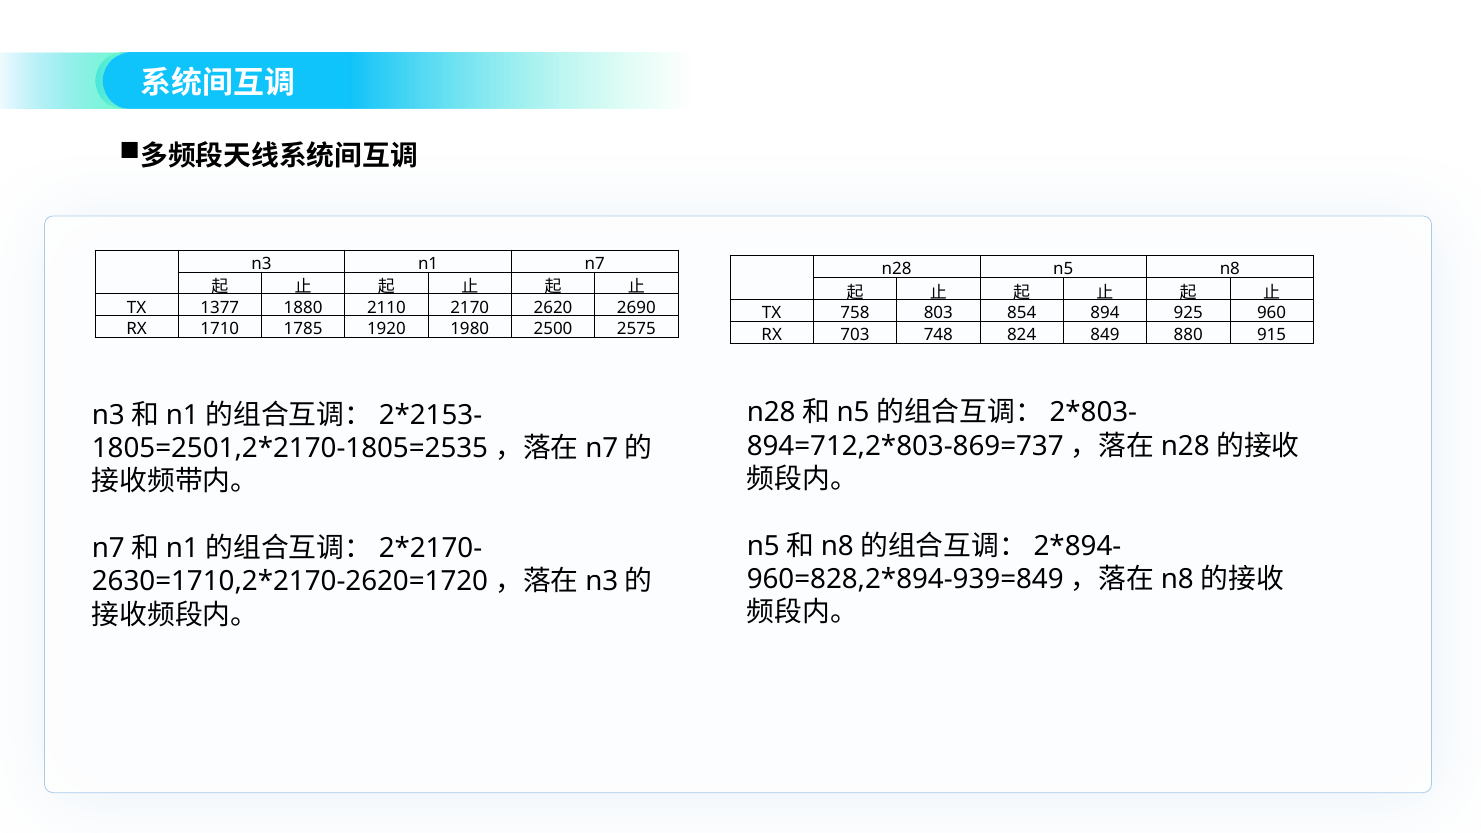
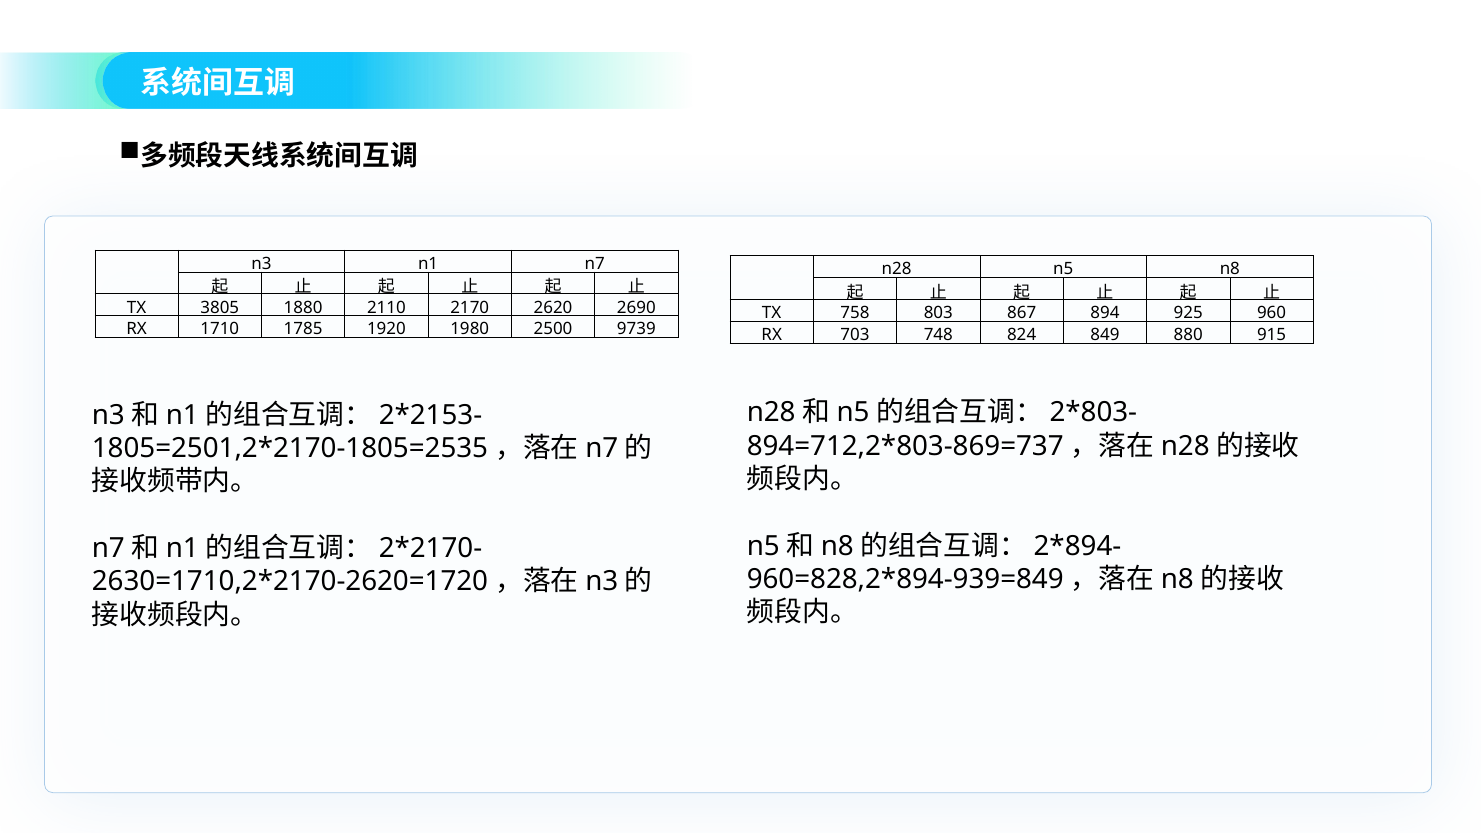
1377: 1377 -> 3805
854: 854 -> 867
2575: 2575 -> 9739
